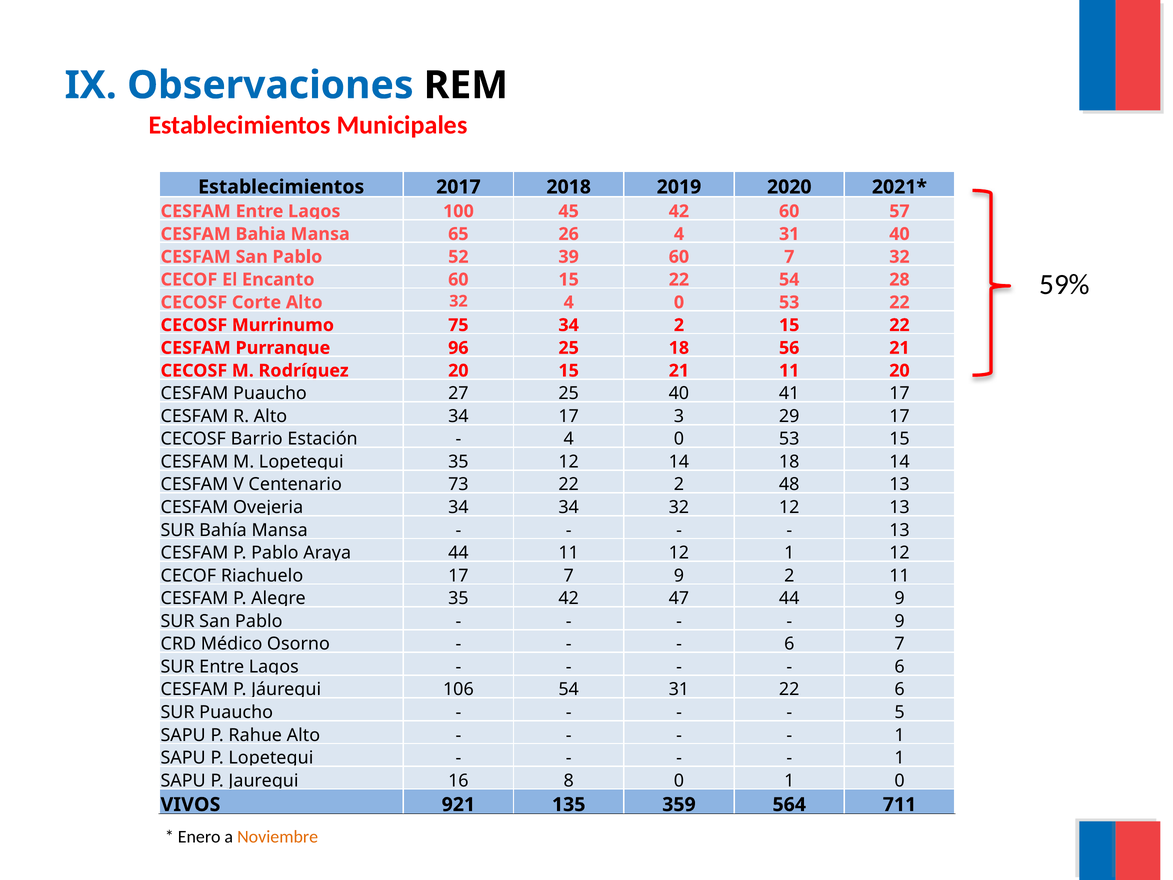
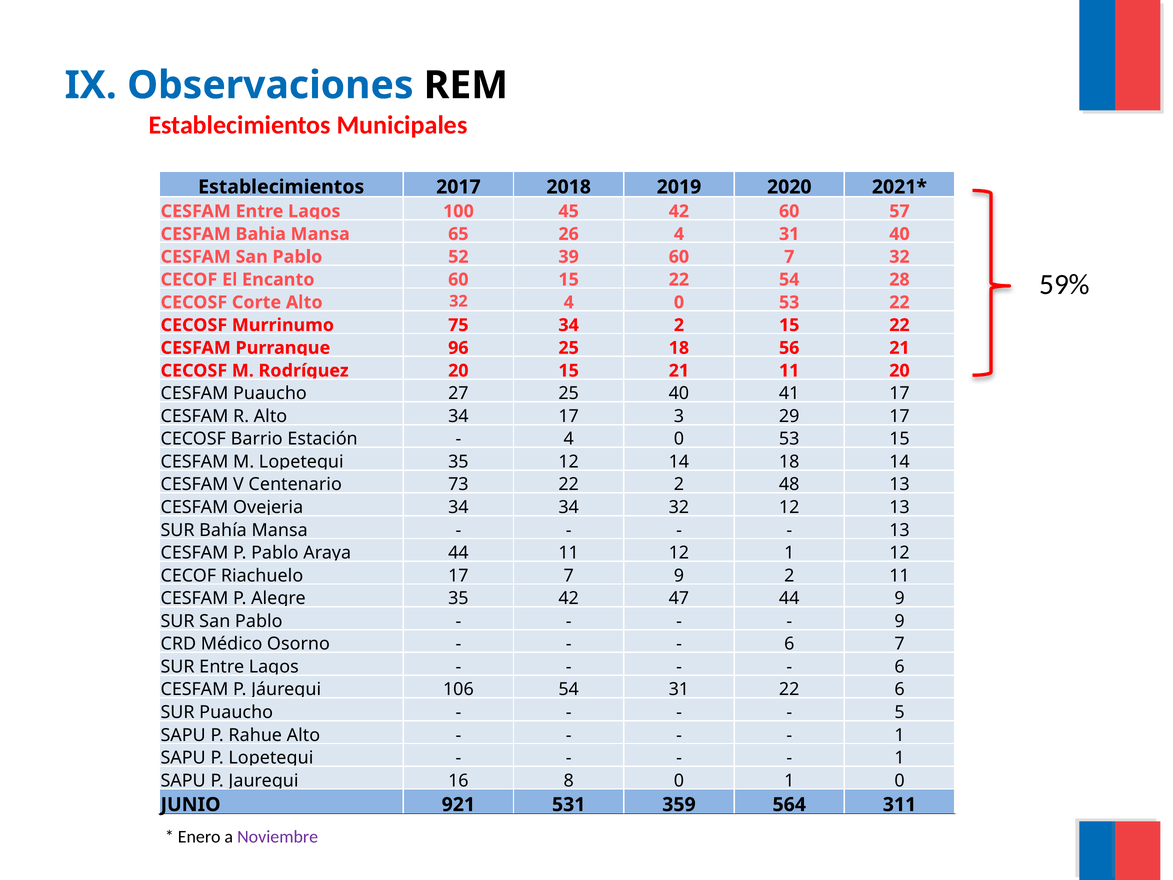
VIVOS: VIVOS -> JUNIO
135: 135 -> 531
711: 711 -> 311
Noviembre colour: orange -> purple
